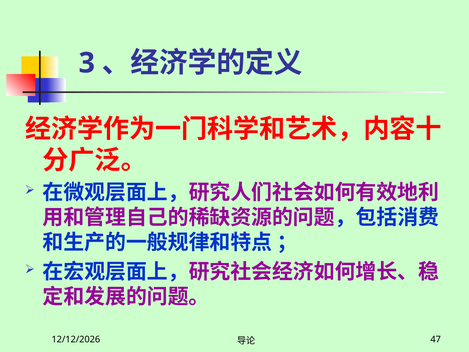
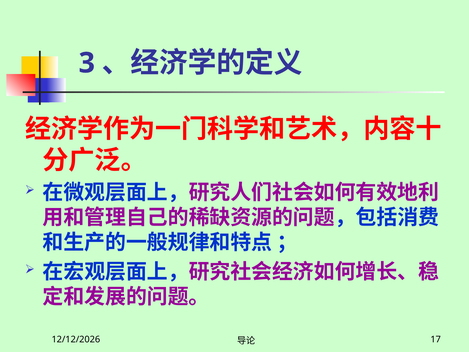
47: 47 -> 17
